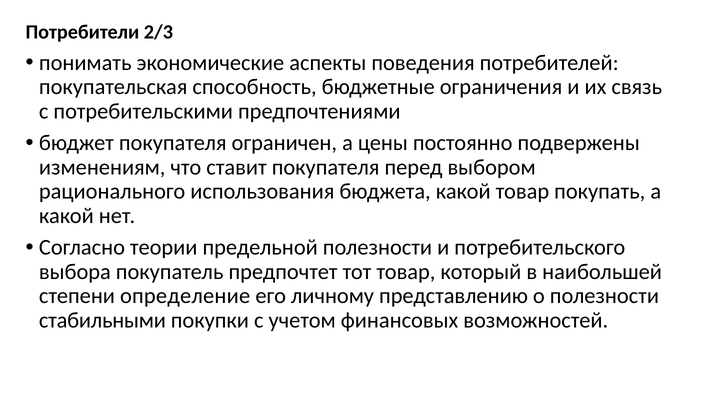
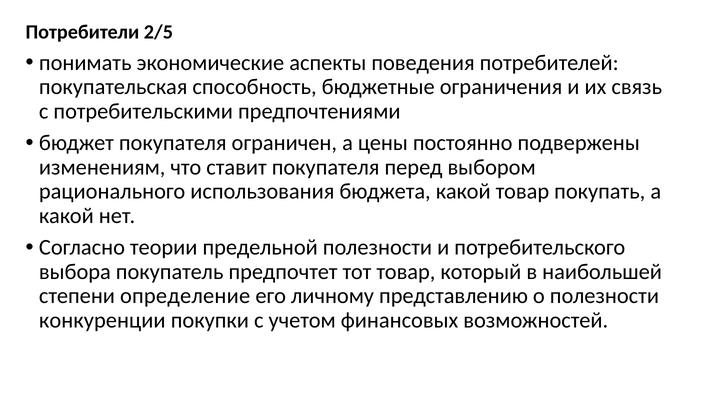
2/3: 2/3 -> 2/5
стабильными: стабильными -> конкуренции
